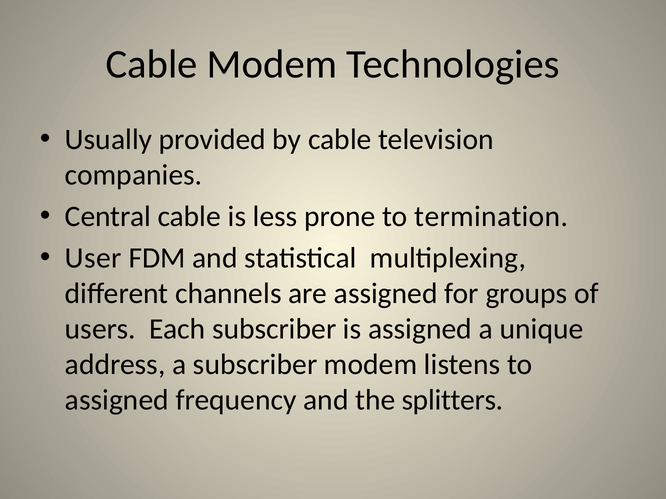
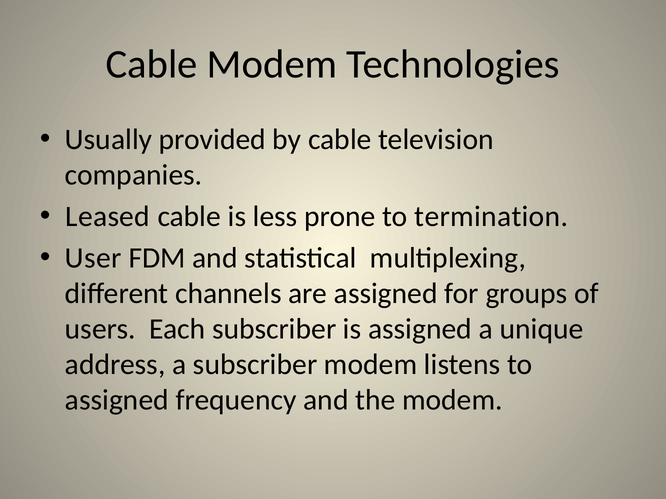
Central: Central -> Leased
the splitters: splitters -> modem
